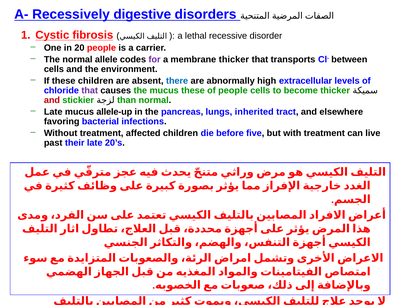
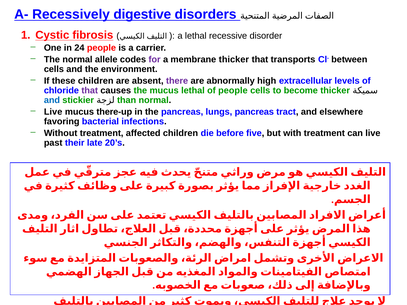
20: 20 -> 24
there colour: blue -> purple
mucus these: these -> lethal
and at (52, 100) colour: red -> blue
Late at (53, 112): Late -> Live
allele-up: allele-up -> there-up
lungs inherited: inherited -> pancreas
